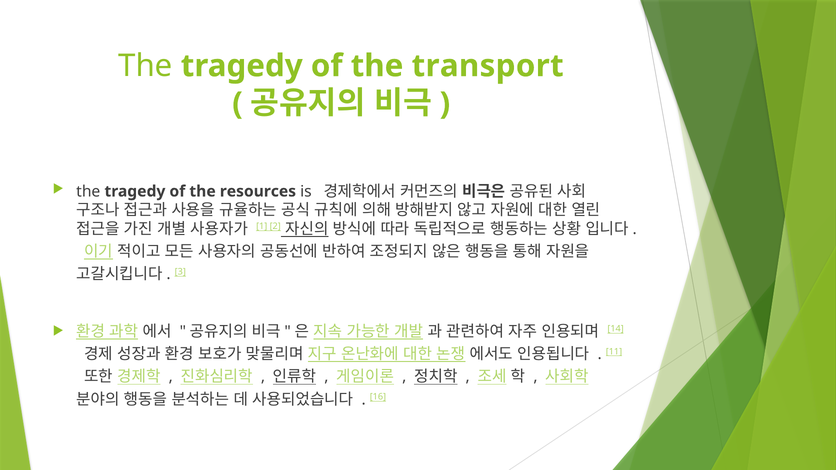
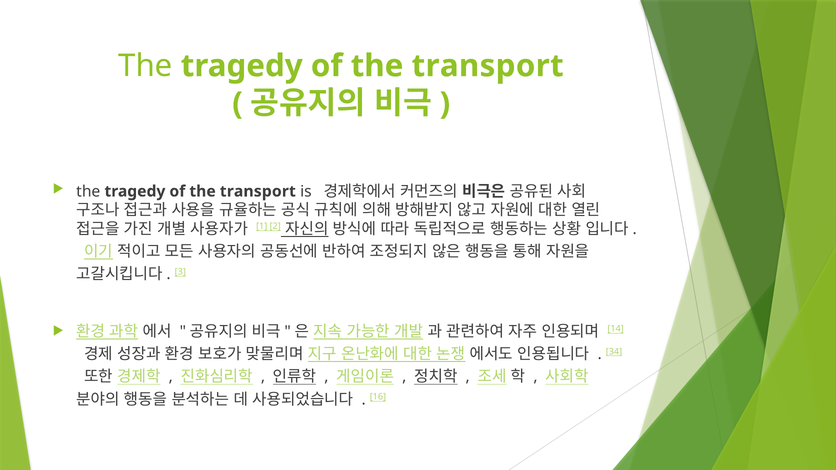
resources at (258, 191): resources -> transport
11: 11 -> 34
